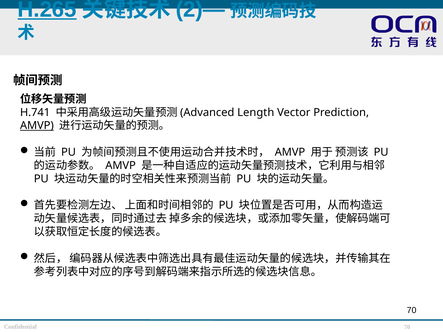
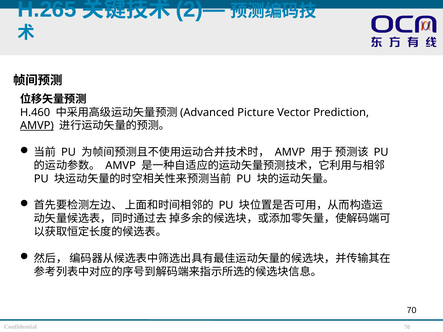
H.265 underline: present -> none
H.741: H.741 -> H.460
Length: Length -> Picture
